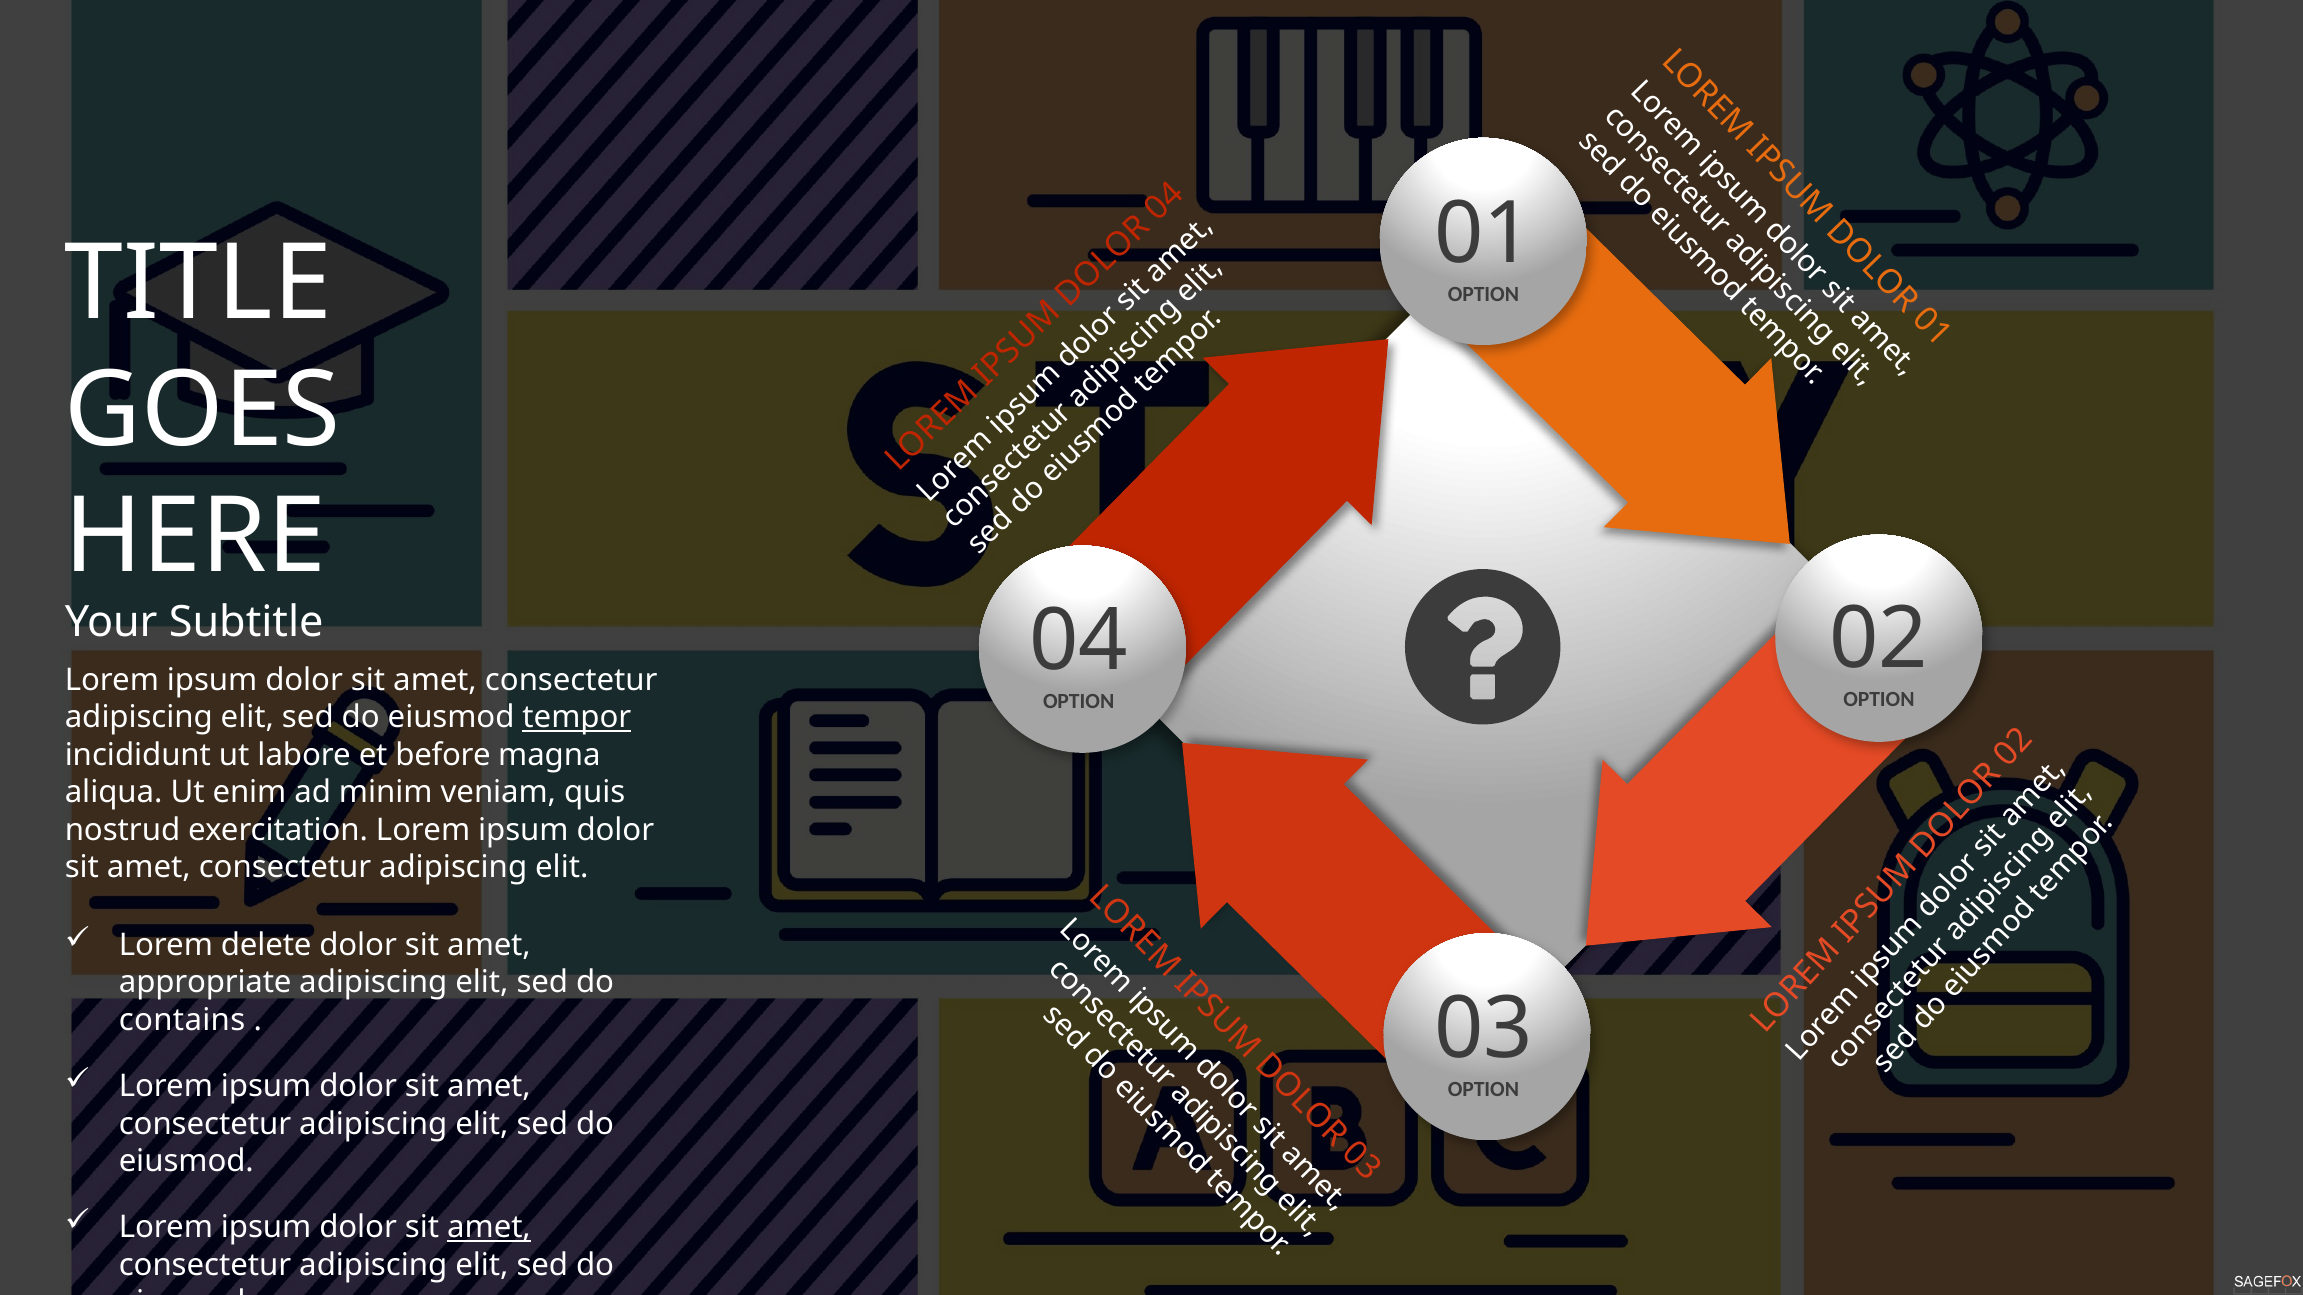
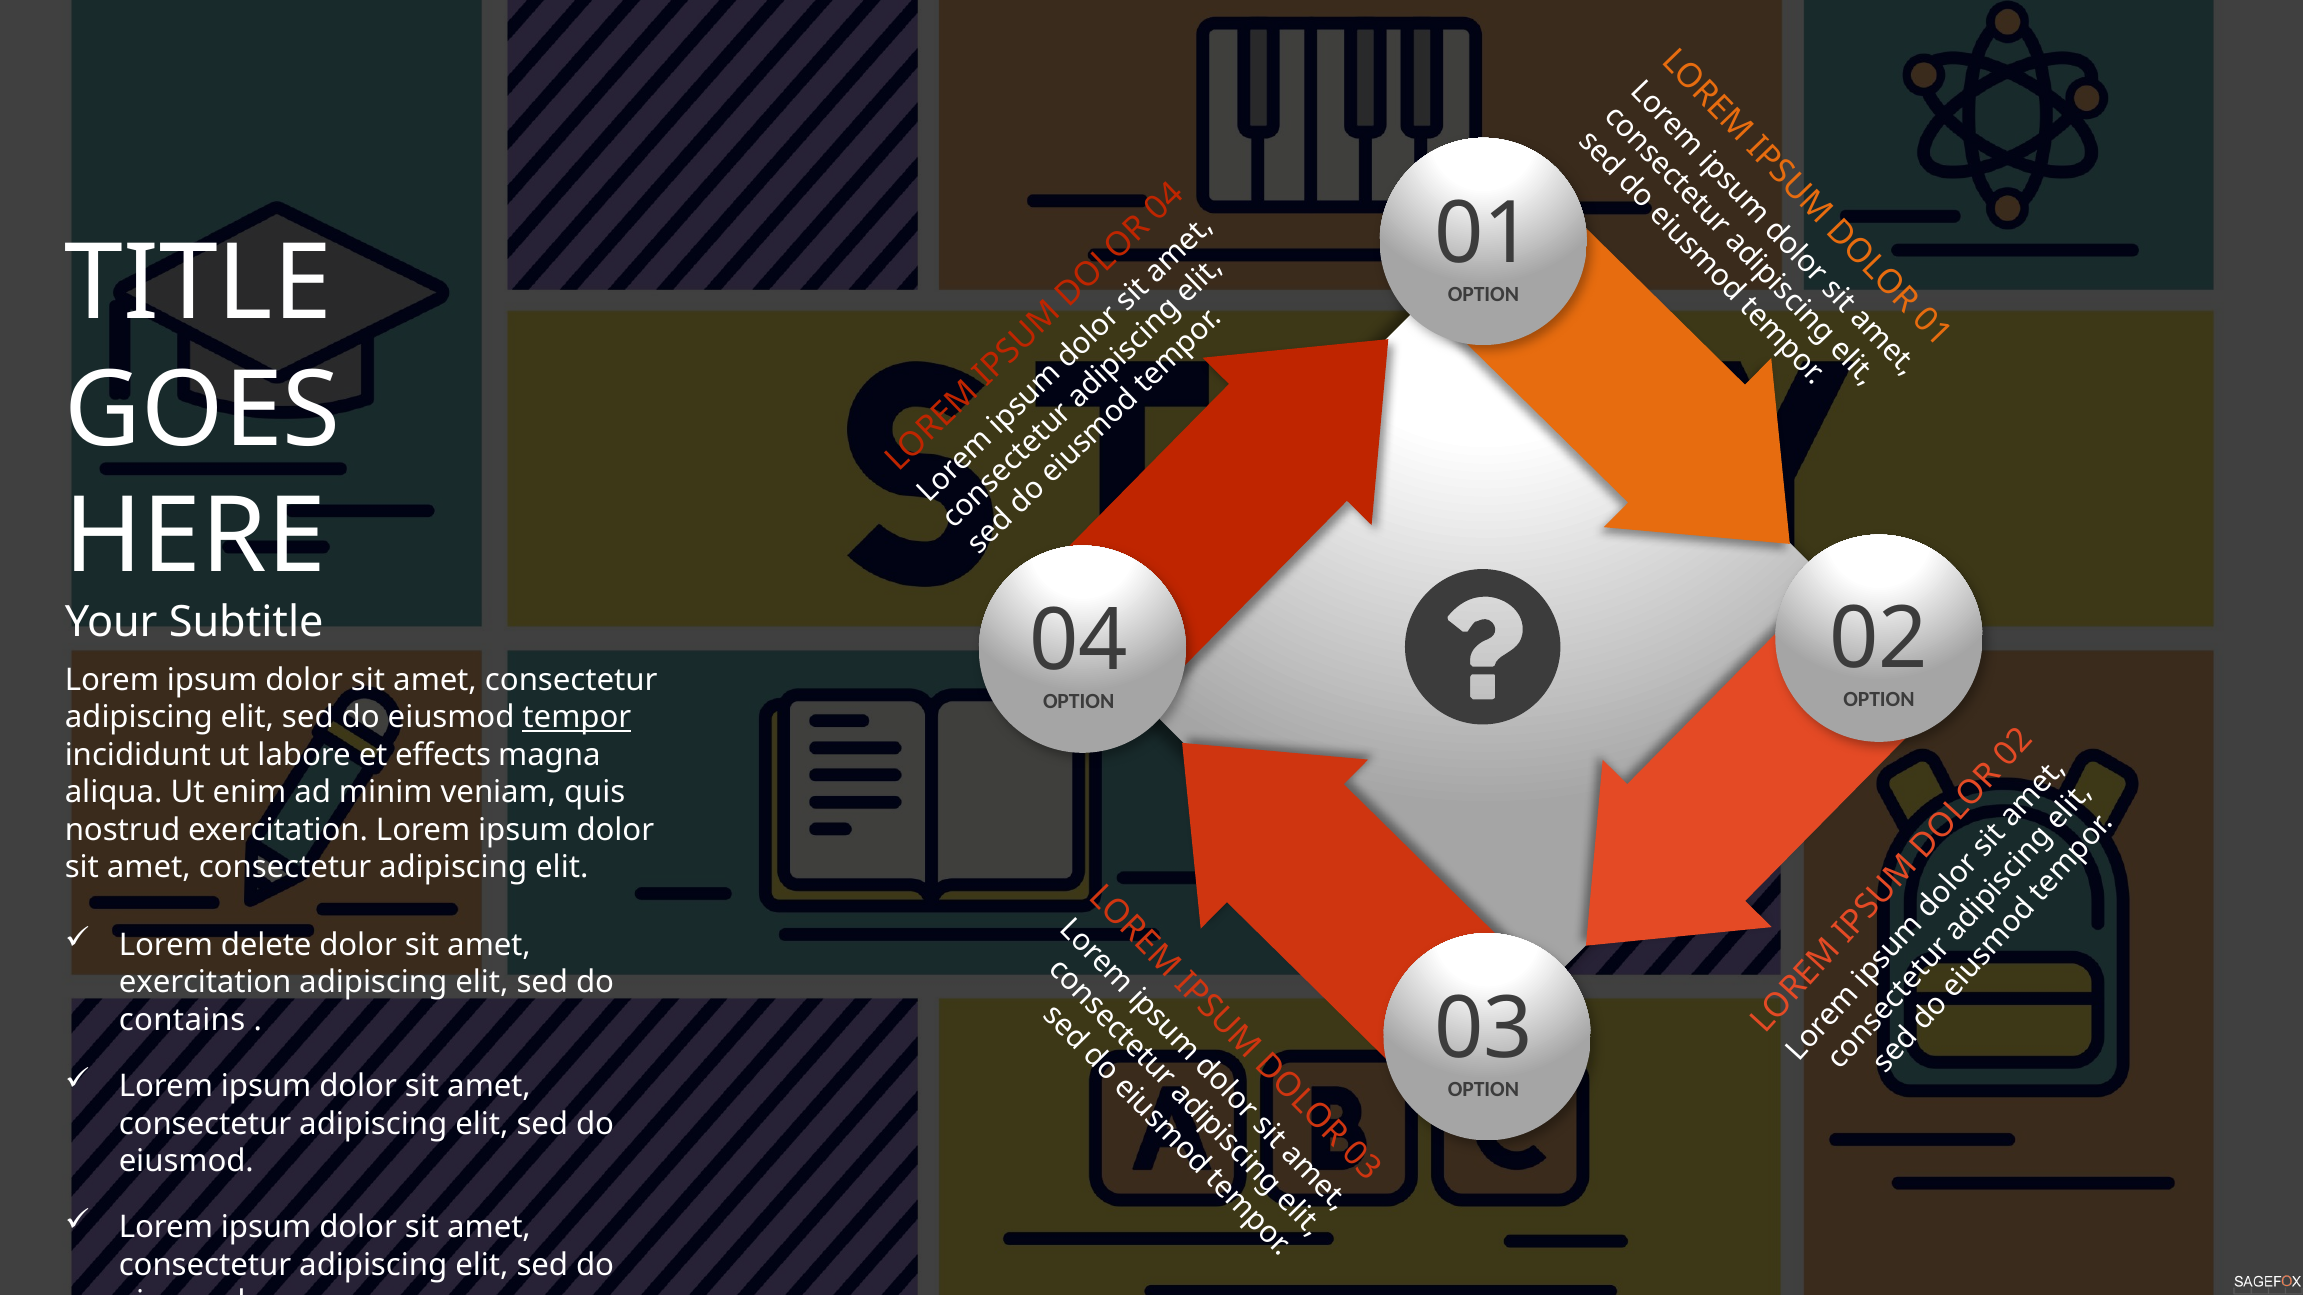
before: before -> effects
appropriate at (205, 983): appropriate -> exercitation
amet at (489, 1228) underline: present -> none
